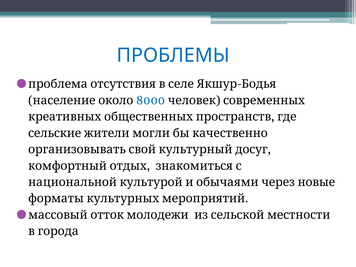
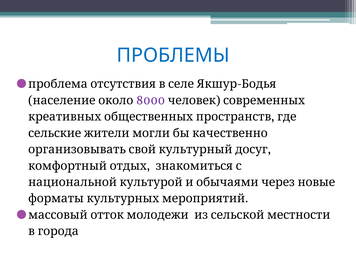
8000 colour: blue -> purple
